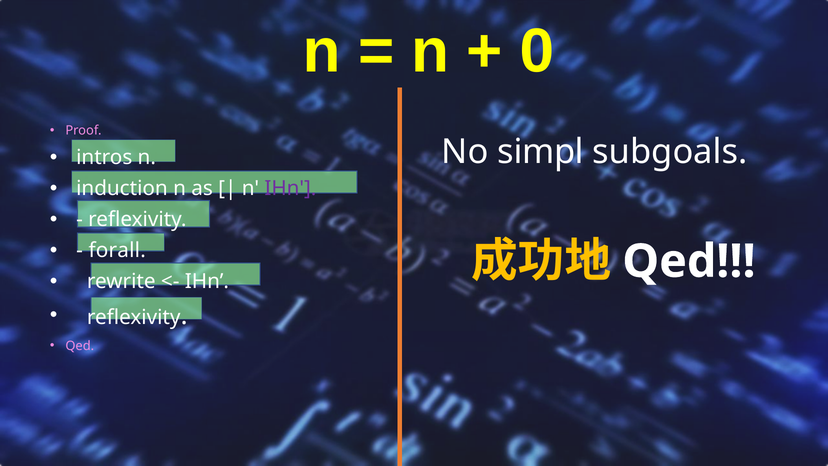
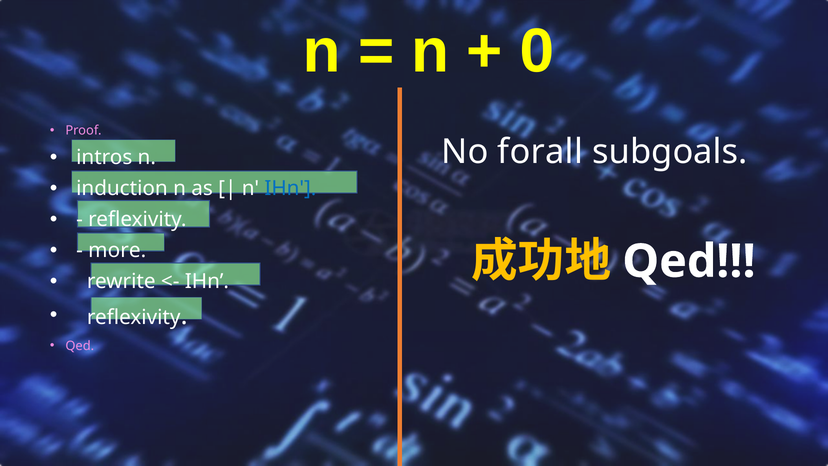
simpl: simpl -> forall
IHn at (290, 188) colour: purple -> blue
forall: forall -> more
